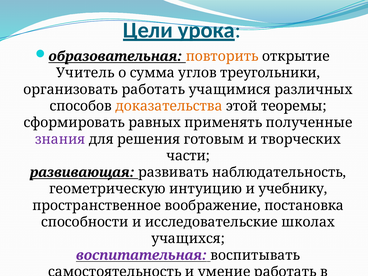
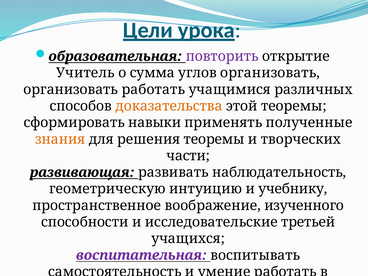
повторить colour: orange -> purple
углов треугольники: треугольники -> организовать
равных: равных -> навыки
знания colour: purple -> orange
решения готовым: готовым -> теоремы
постановка: постановка -> изученного
школах: школах -> третьей
